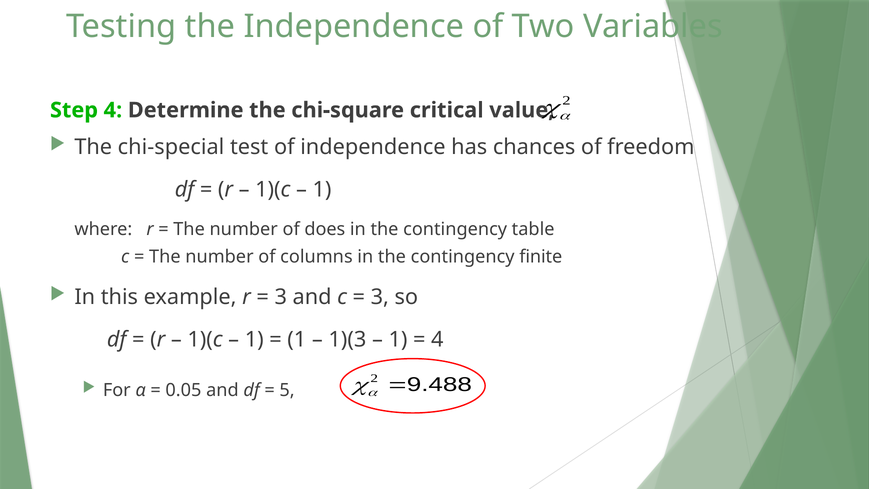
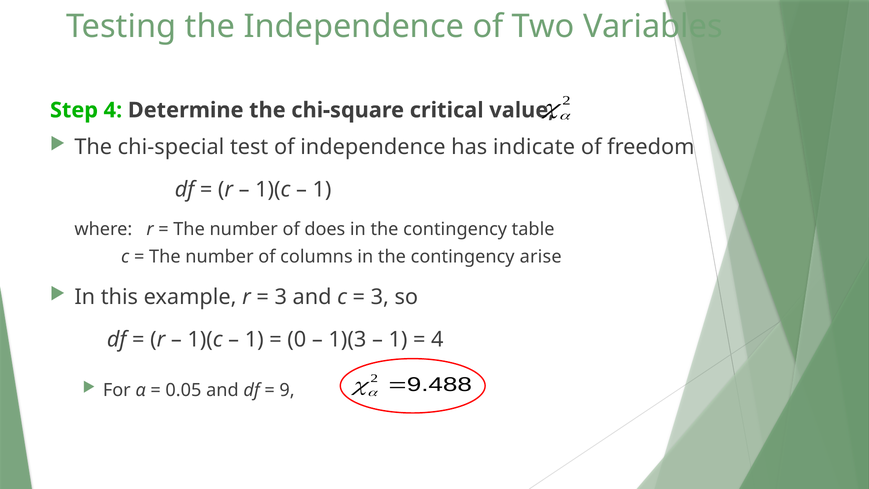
chances: chances -> indicate
finite: finite -> arise
1 at (297, 339): 1 -> 0
5: 5 -> 9
